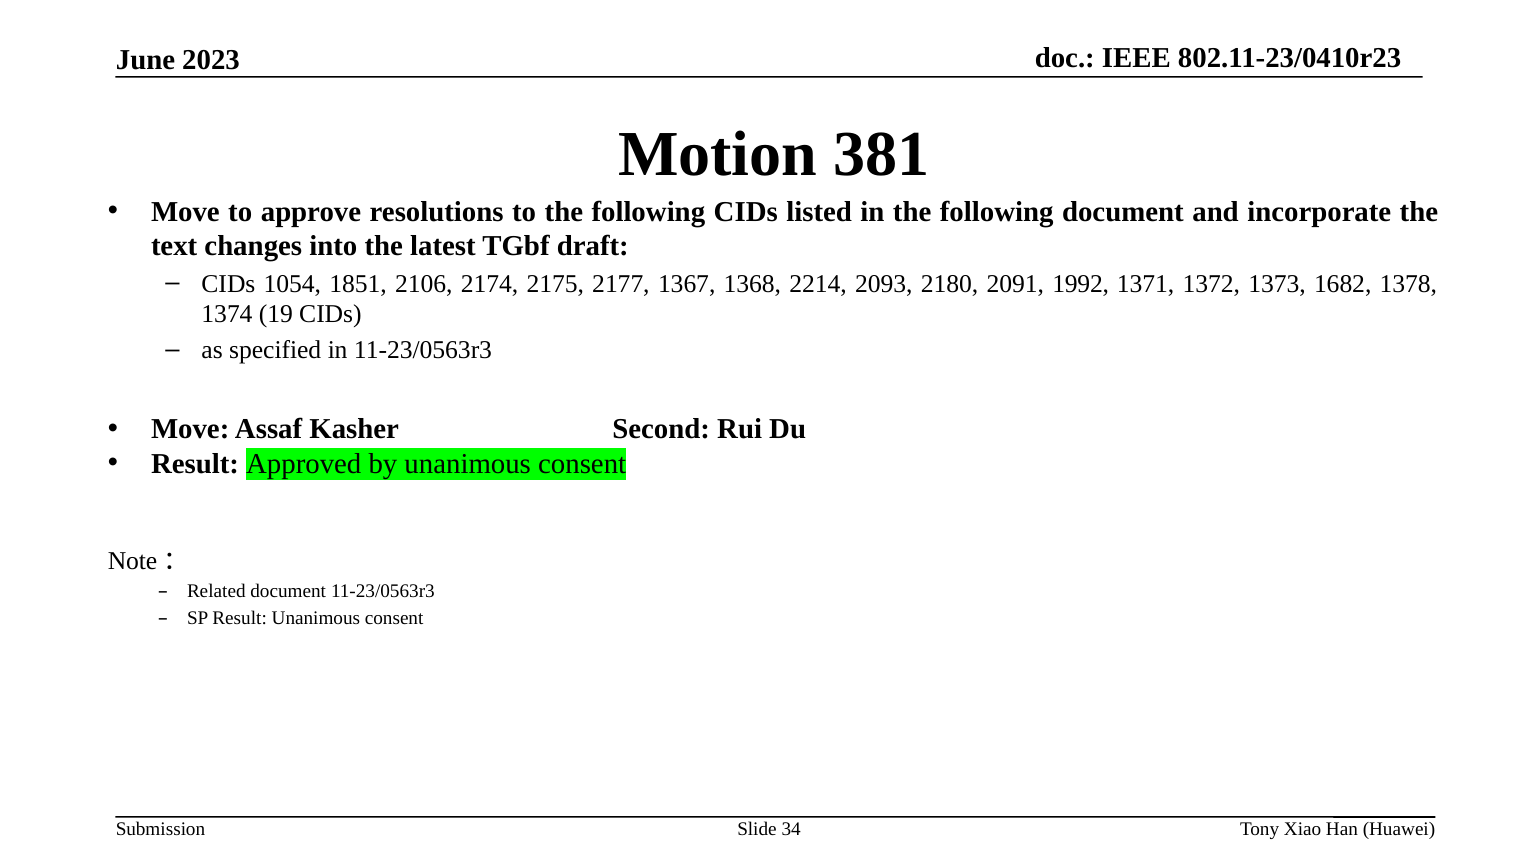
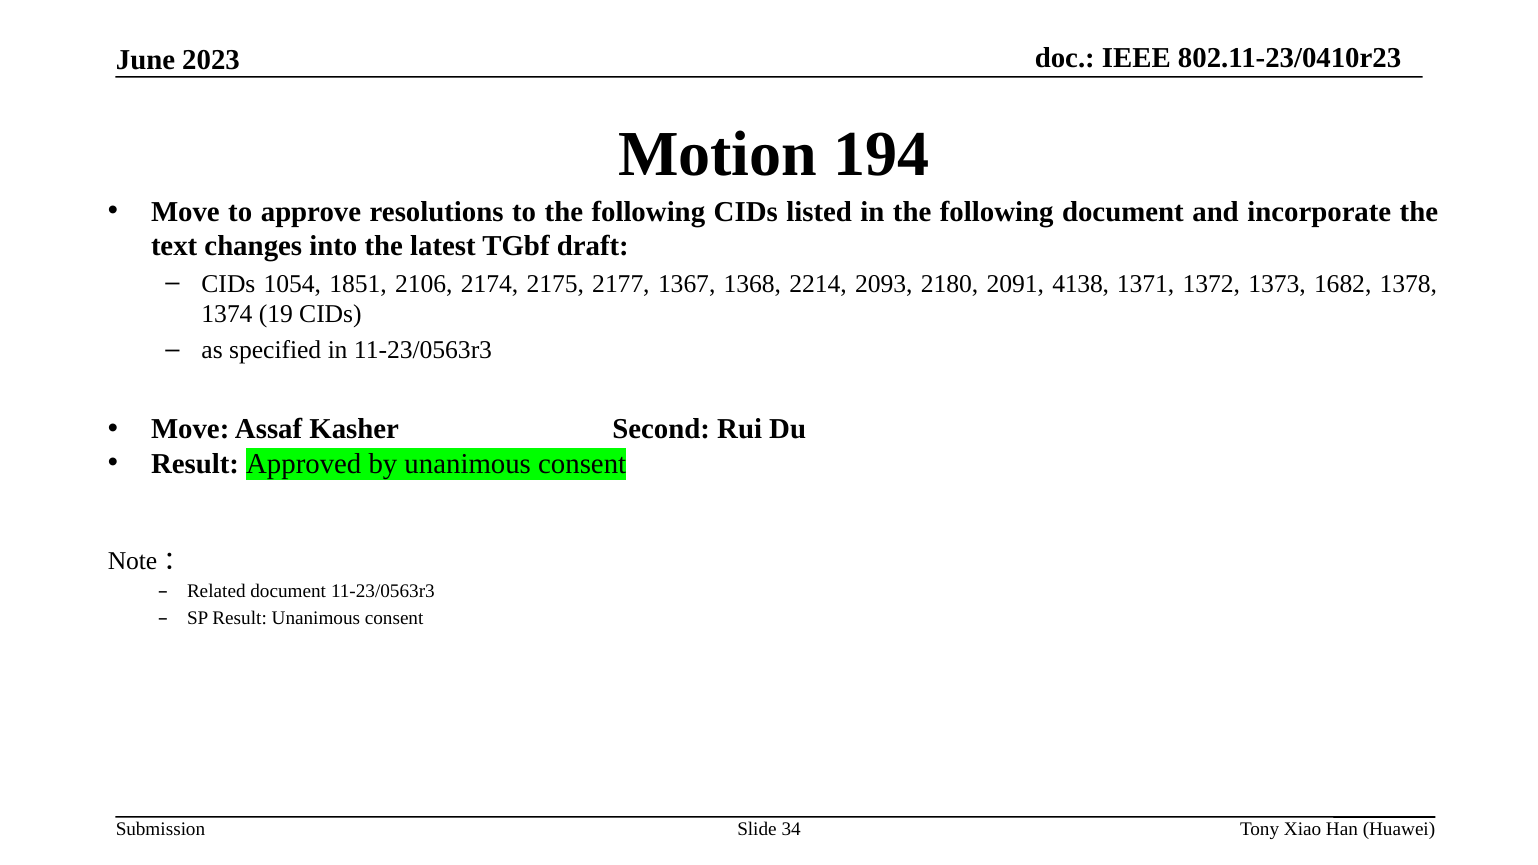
381: 381 -> 194
1992: 1992 -> 4138
